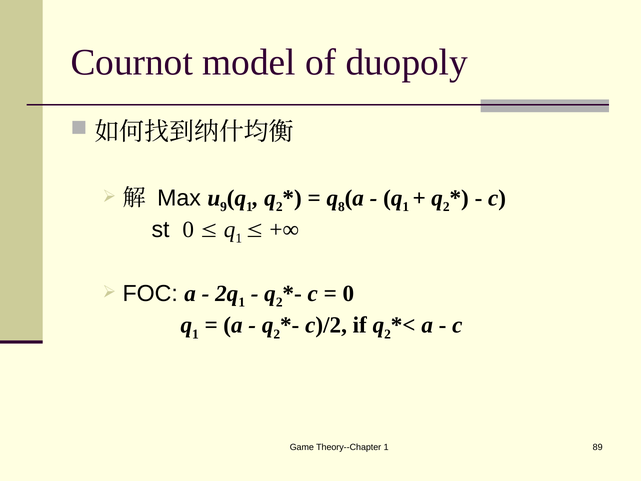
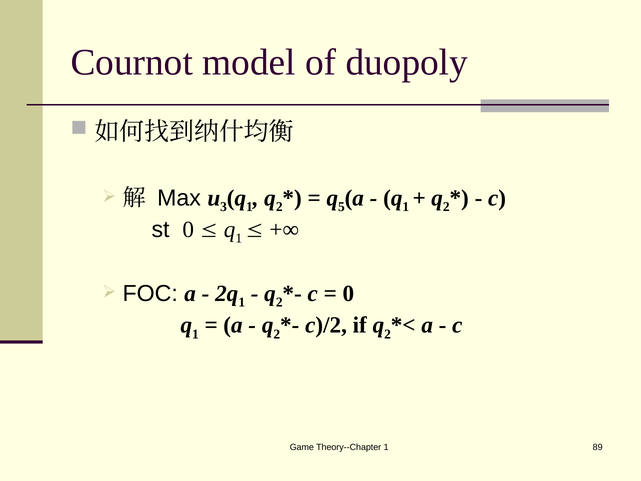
9: 9 -> 3
8: 8 -> 5
